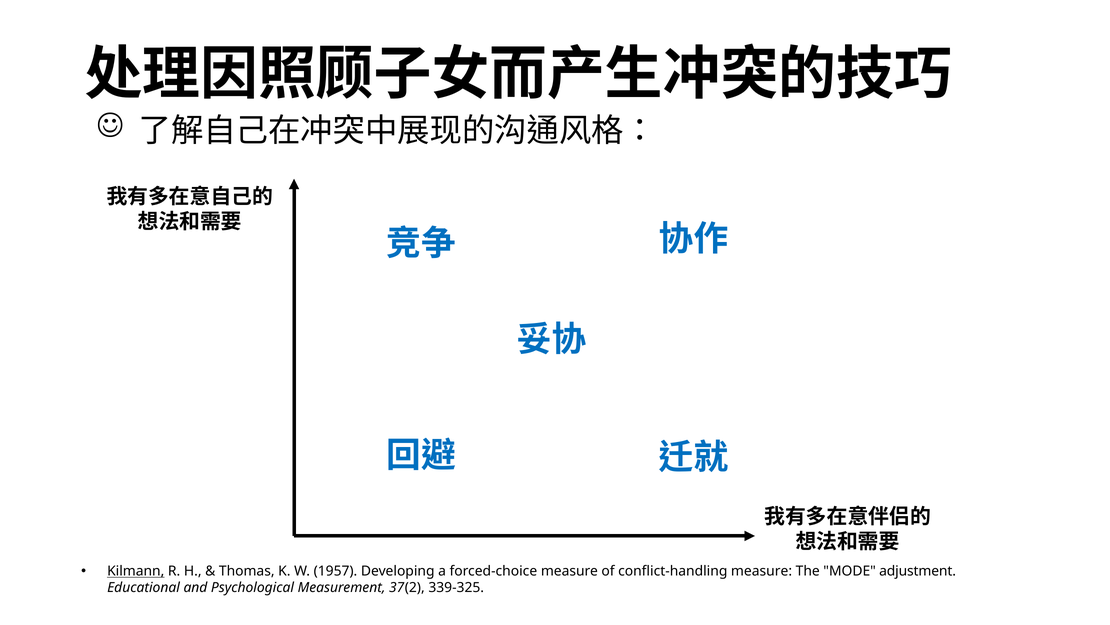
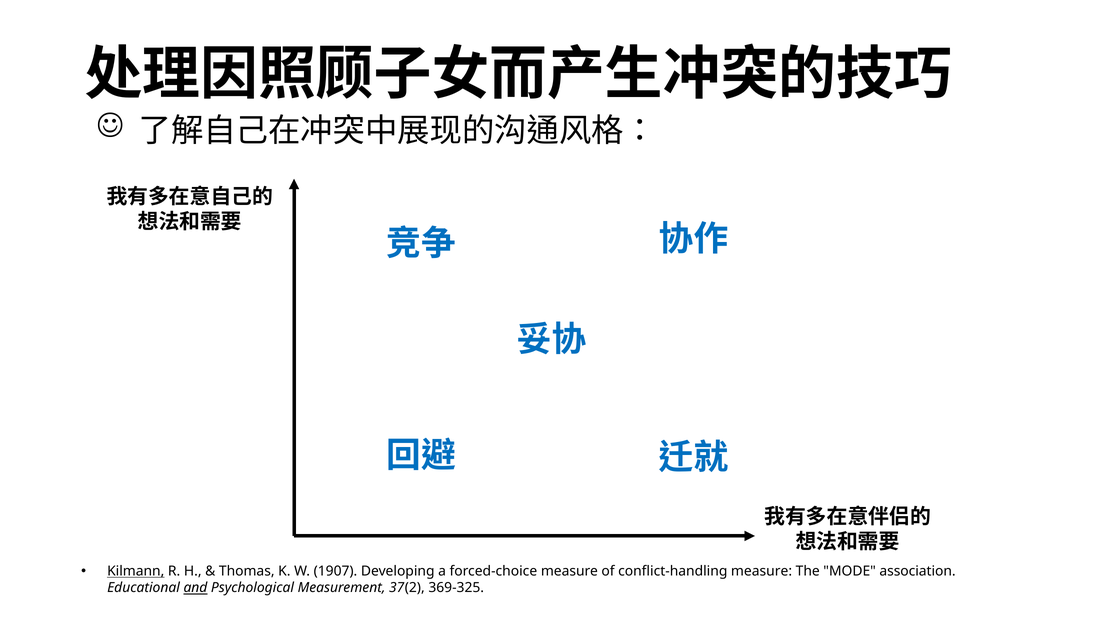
1957: 1957 -> 1907
adjustment: adjustment -> association
and underline: none -> present
339-325: 339-325 -> 369-325
